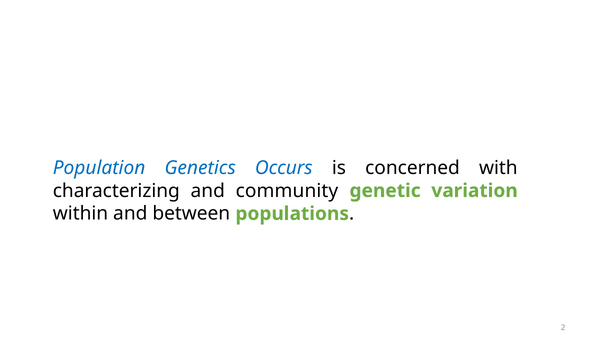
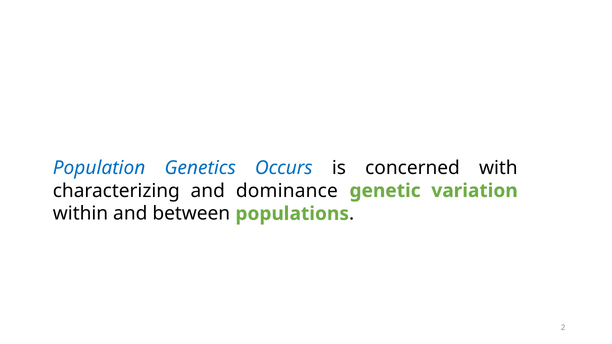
community: community -> dominance
